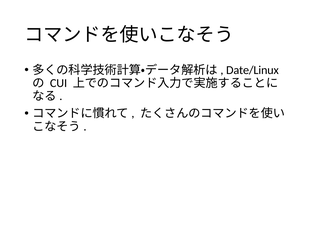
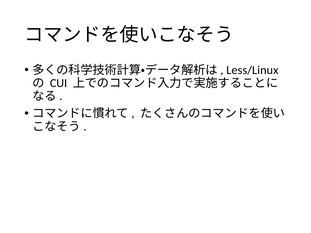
Date/Linux: Date/Linux -> Less/Linux
